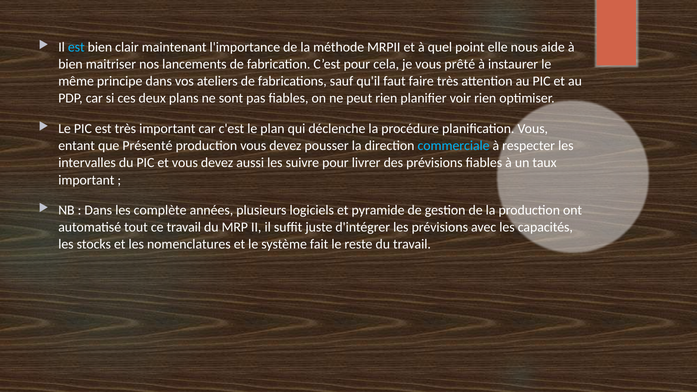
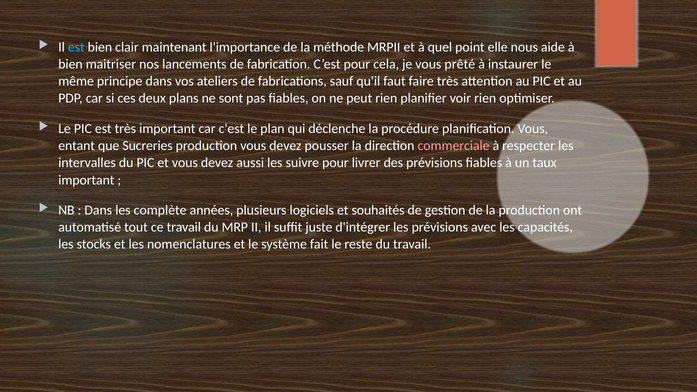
Présenté: Présenté -> Sucreries
commerciale colour: light blue -> pink
pyramide: pyramide -> souhaités
